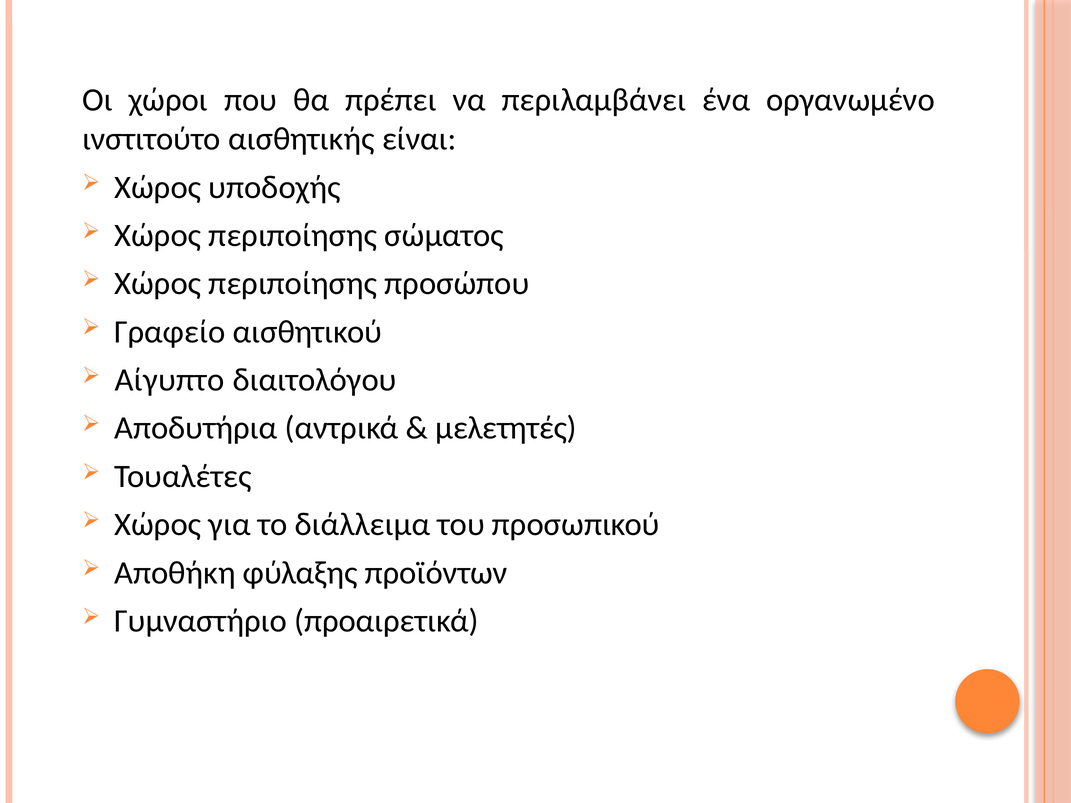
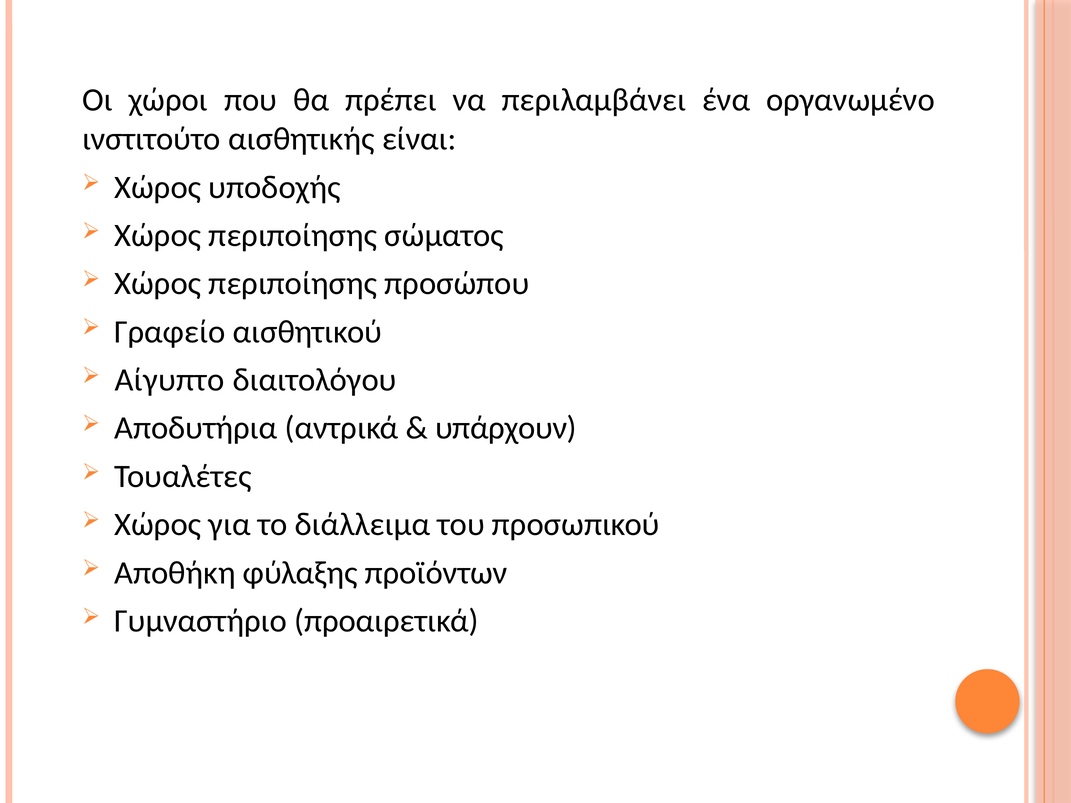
μελετητές: μελετητές -> υπάρχουν
